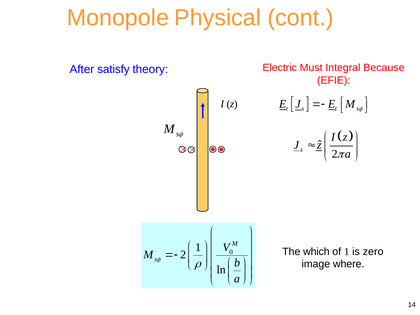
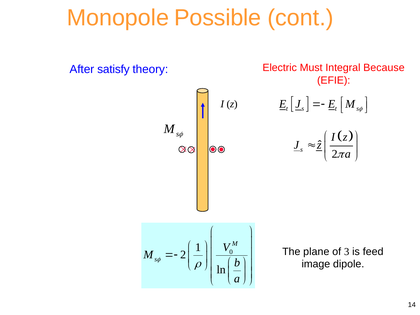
Physical: Physical -> Possible
which: which -> plane
of 1: 1 -> 3
zero: zero -> feed
where: where -> dipole
